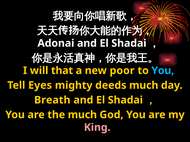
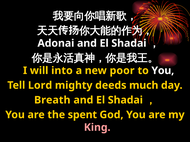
that: that -> into
You at (163, 71) colour: light blue -> white
Eyes: Eyes -> Lord
the much: much -> spent
